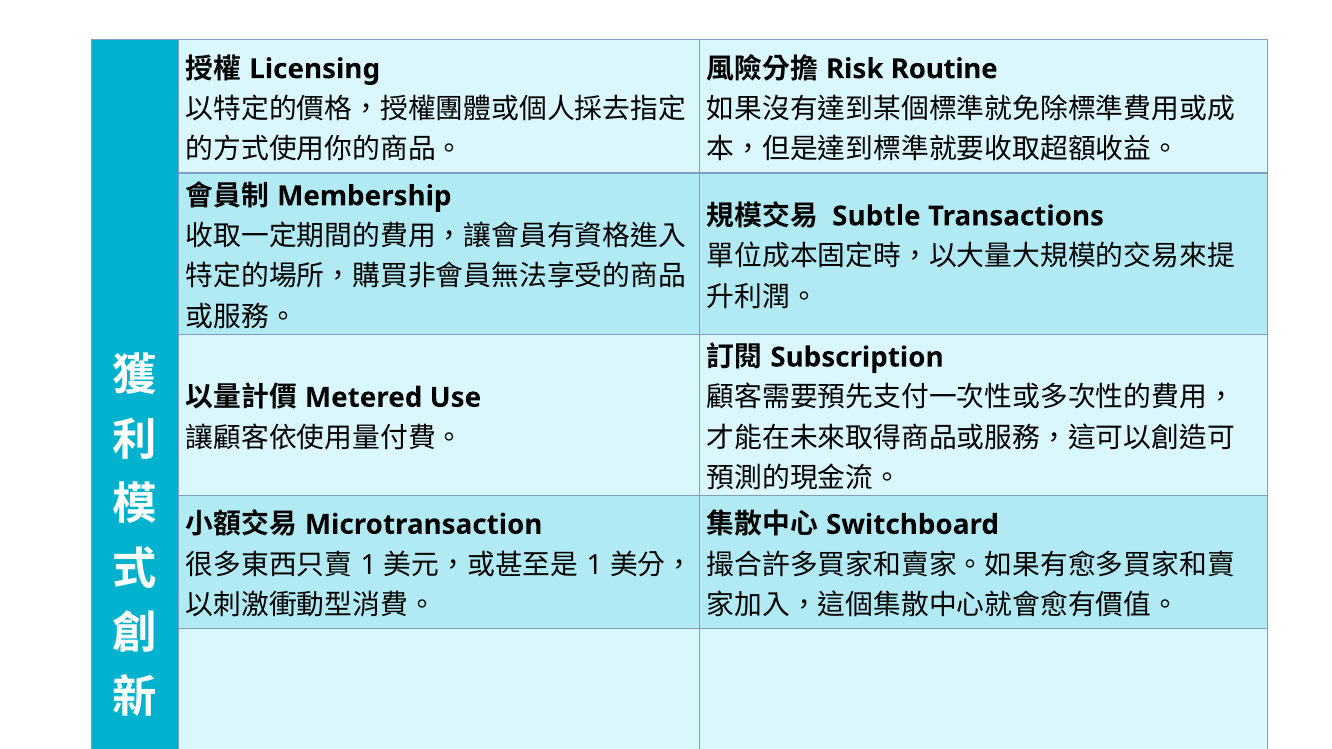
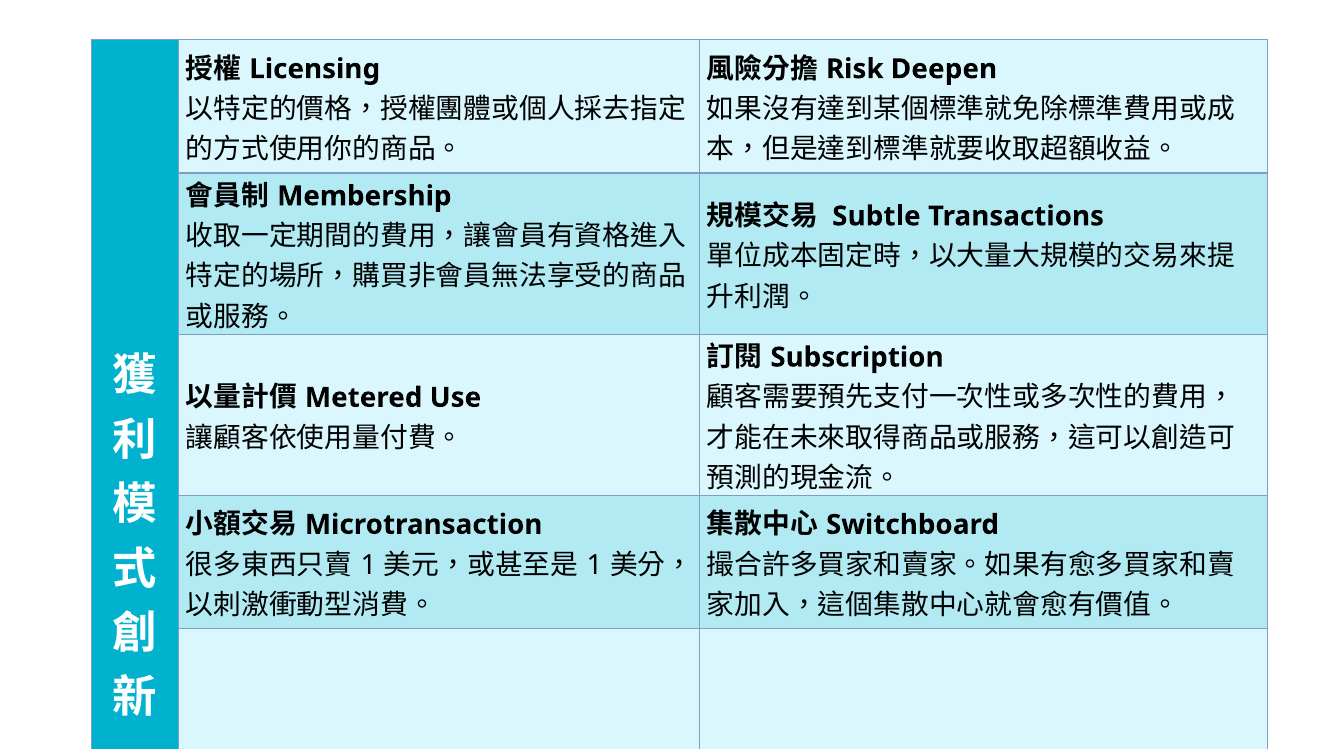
Routine: Routine -> Deepen
